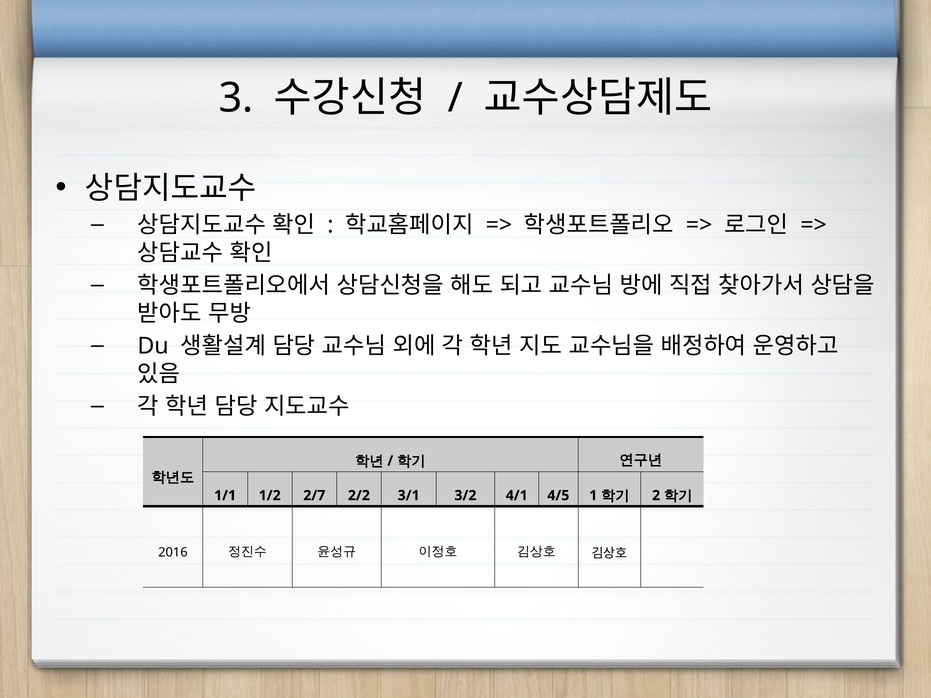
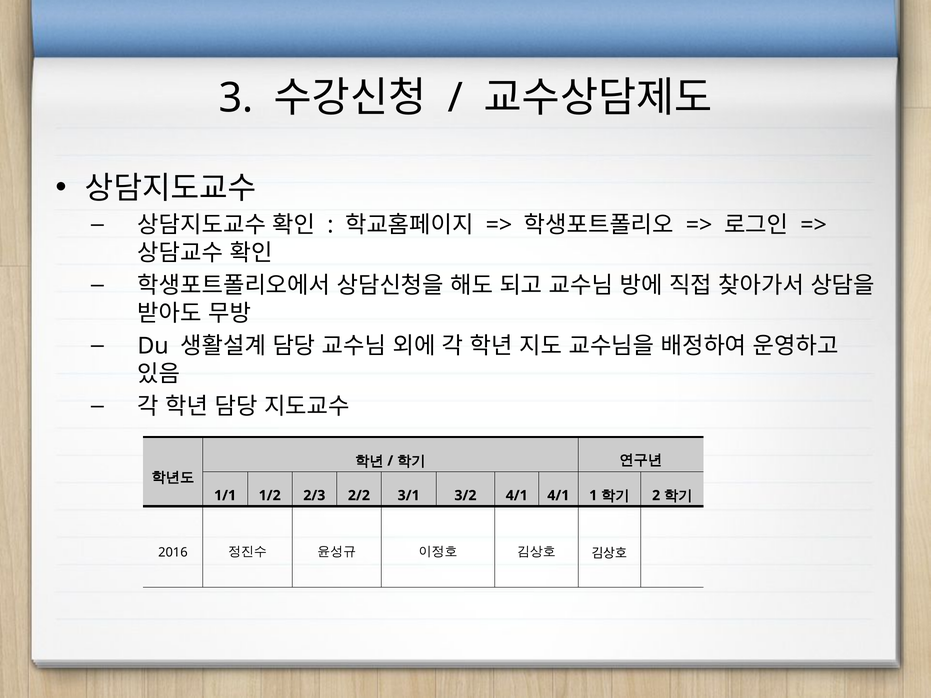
2/7: 2/7 -> 2/3
4/1 4/5: 4/5 -> 4/1
